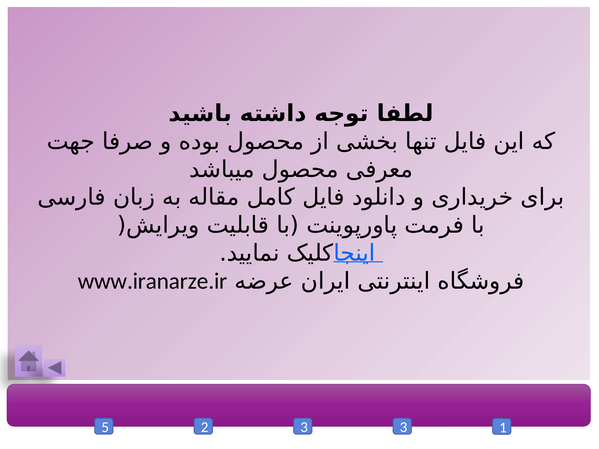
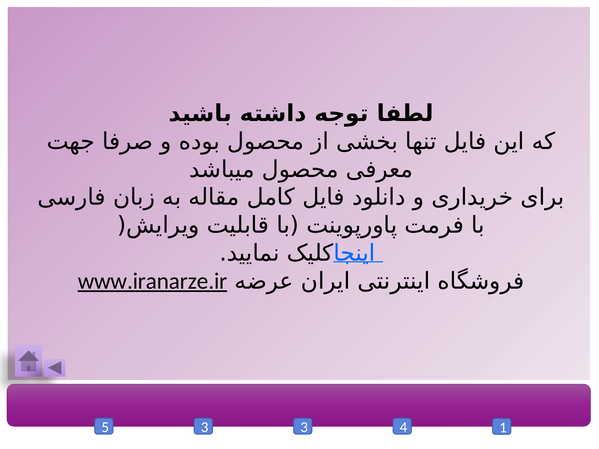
www.iranarze.ir underline: none -> present
5 2: 2 -> 3
3 3: 3 -> 4
